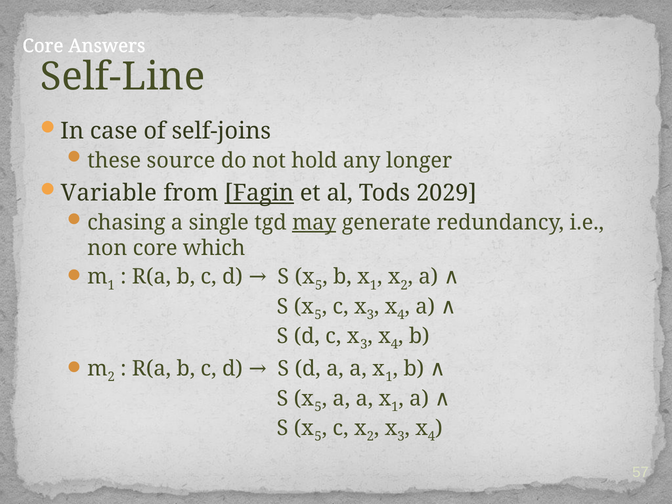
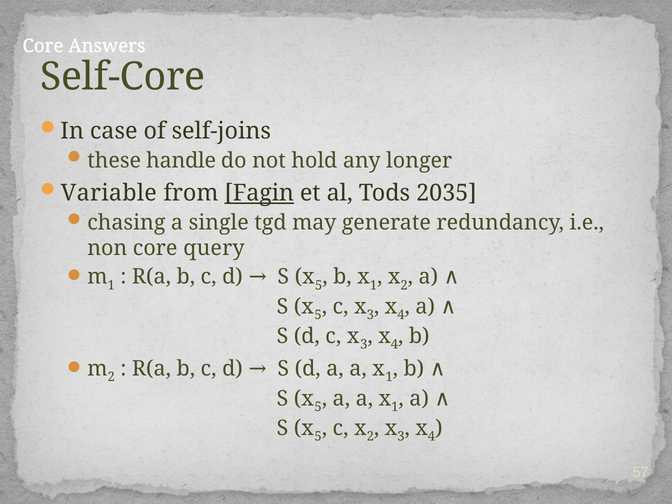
Self-Line: Self-Line -> Self-Core
source: source -> handle
2029: 2029 -> 2035
may underline: present -> none
which: which -> query
